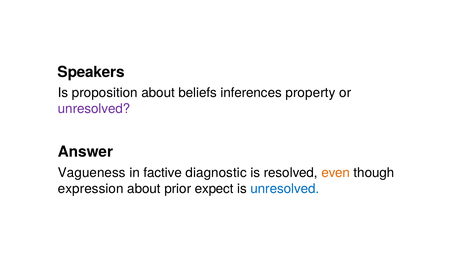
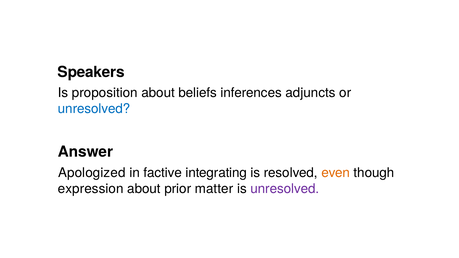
property: property -> adjuncts
unresolved at (94, 109) colour: purple -> blue
Vagueness: Vagueness -> Apologized
diagnostic: diagnostic -> integrating
expect: expect -> matter
unresolved at (285, 189) colour: blue -> purple
